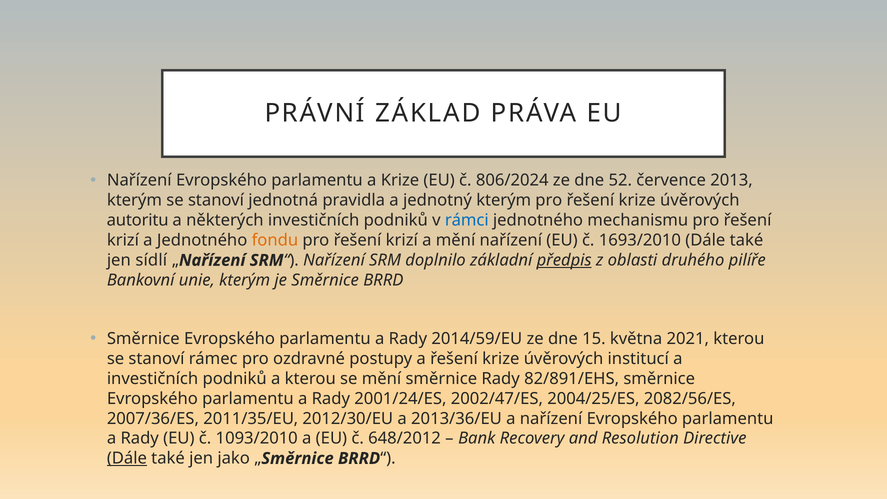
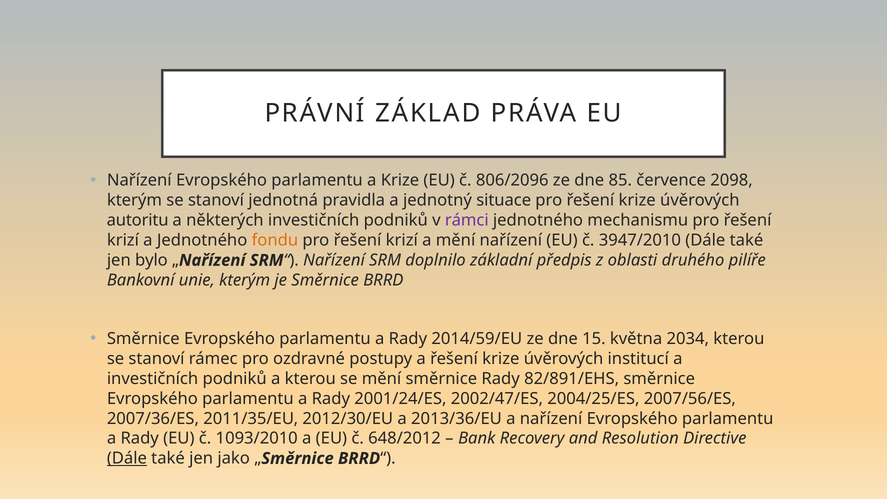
806/2024: 806/2024 -> 806/2096
52: 52 -> 85
2013: 2013 -> 2098
jednotný kterým: kterým -> situace
rámci colour: blue -> purple
1693/2010: 1693/2010 -> 3947/2010
sídlí: sídlí -> bylo
předpis underline: present -> none
2021: 2021 -> 2034
2082/56/ES: 2082/56/ES -> 2007/56/ES
